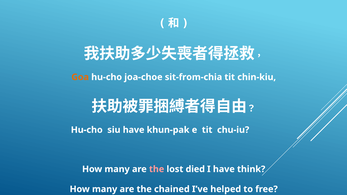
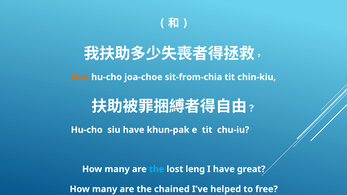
the at (157, 169) colour: pink -> light blue
died: died -> leng
think: think -> great
